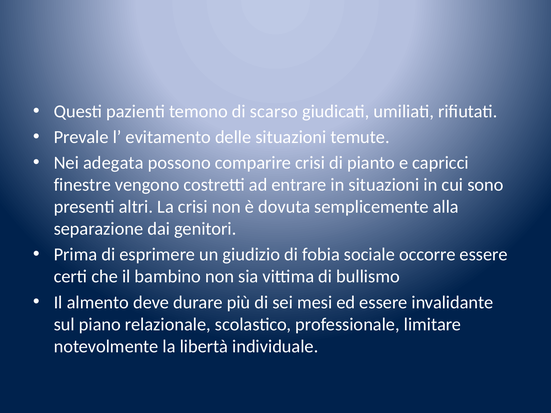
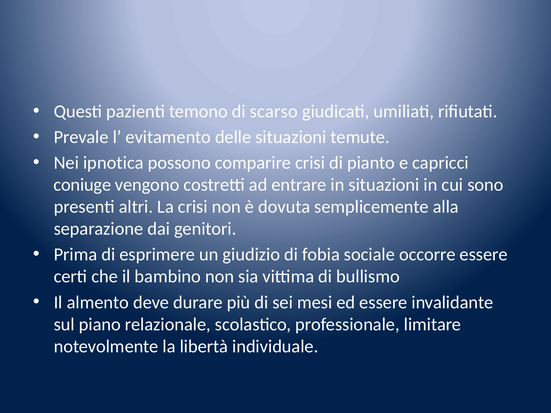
adegata: adegata -> ipnotica
finestre: finestre -> coniuge
